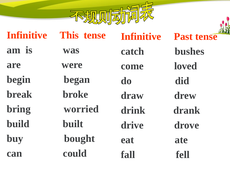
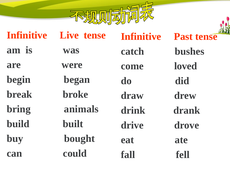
This: This -> Live
worried: worried -> animals
